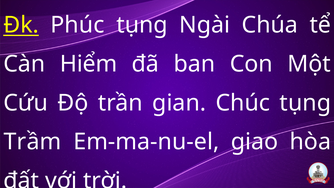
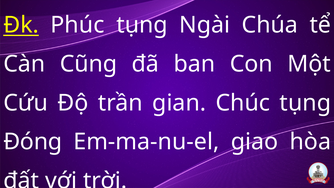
Hiểm: Hiểm -> Cũng
Trầm: Trầm -> Đóng
